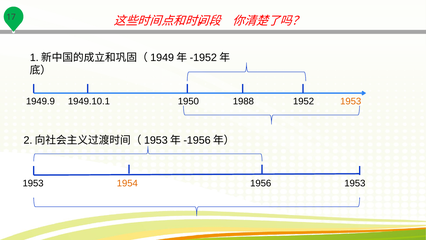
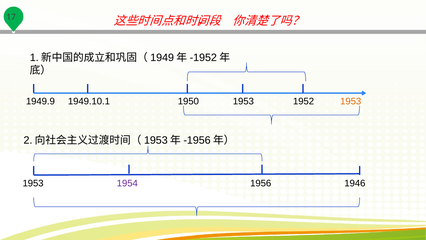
1950 1988: 1988 -> 1953
1954 colour: orange -> purple
1956 1953: 1953 -> 1946
